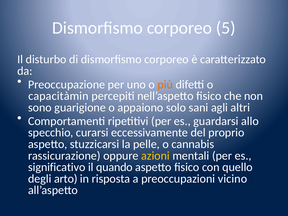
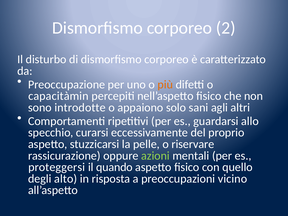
5: 5 -> 2
guarigione: guarigione -> introdotte
cannabis: cannabis -> riservare
azioni colour: yellow -> light green
significativo: significativo -> proteggersi
arto: arto -> alto
